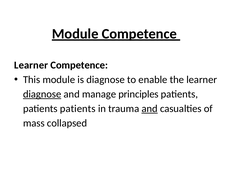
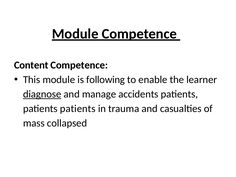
Learner at (31, 65): Learner -> Content
is diagnose: diagnose -> following
principles: principles -> accidents
and at (150, 109) underline: present -> none
